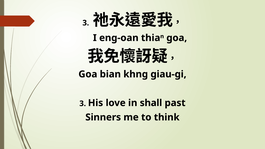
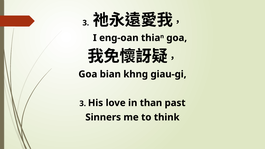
shall: shall -> than
